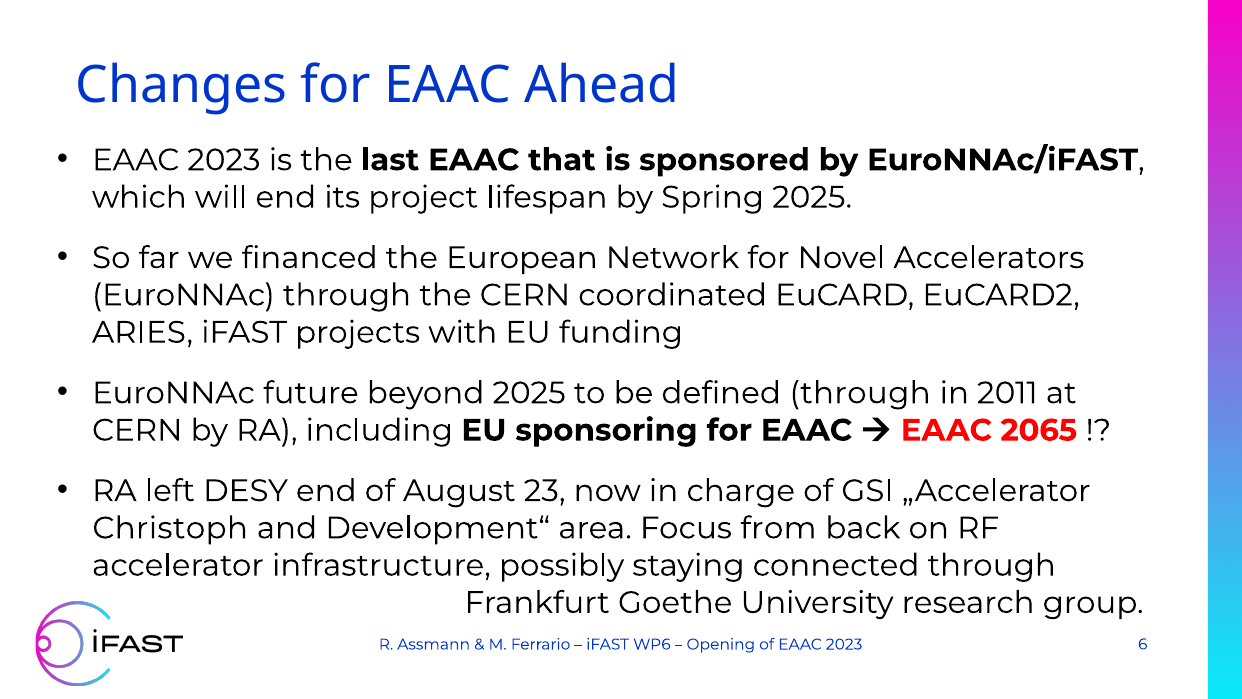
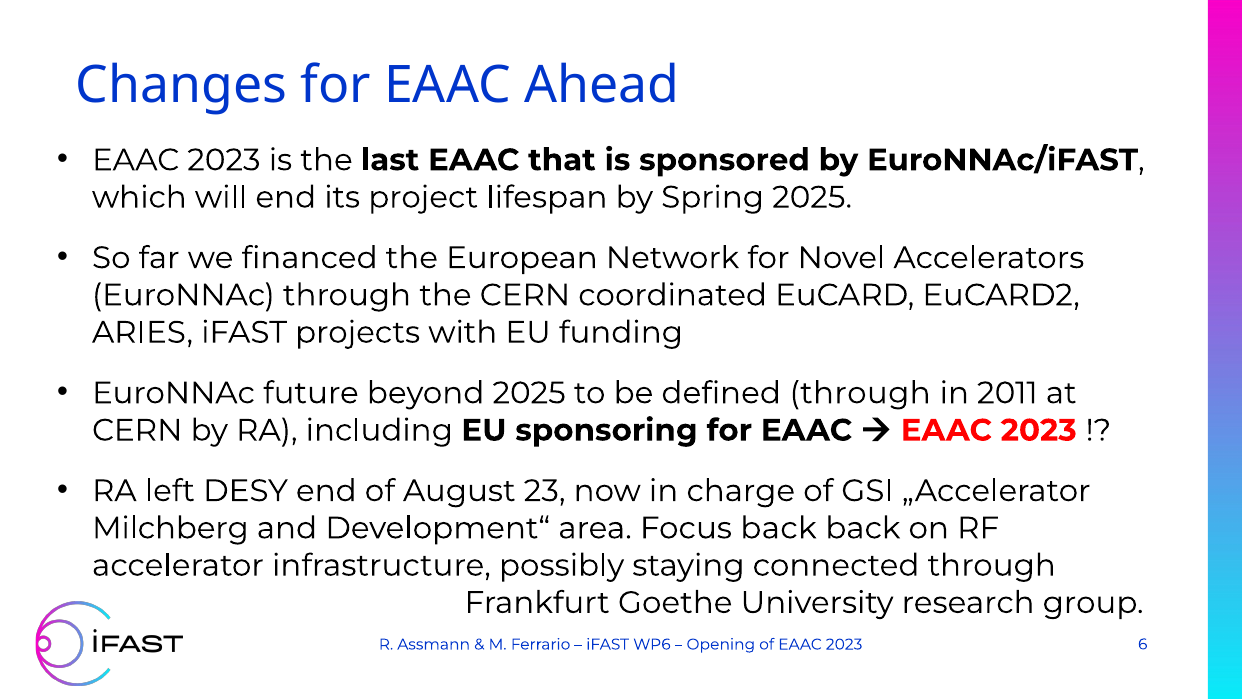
2065 at (1039, 430): 2065 -> 2023
Christoph: Christoph -> Milchberg
Focus from: from -> back
